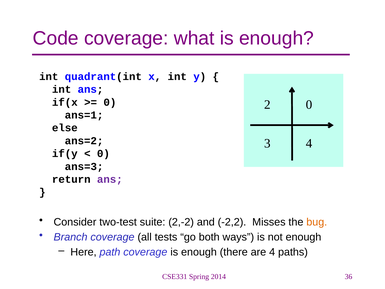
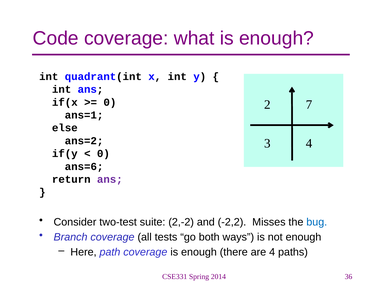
0 at (309, 105): 0 -> 7
ans=3: ans=3 -> ans=6
bug colour: orange -> blue
